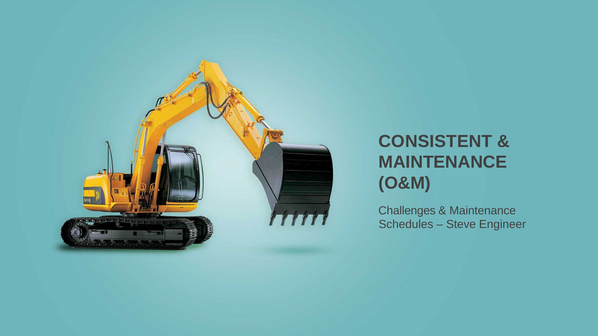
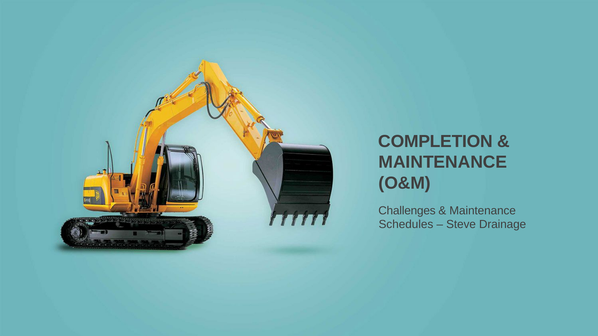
CONSISTENT: CONSISTENT -> COMPLETION
Engineer: Engineer -> Drainage
